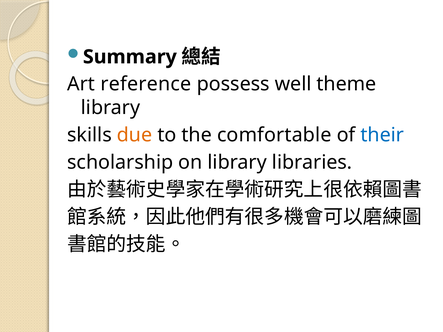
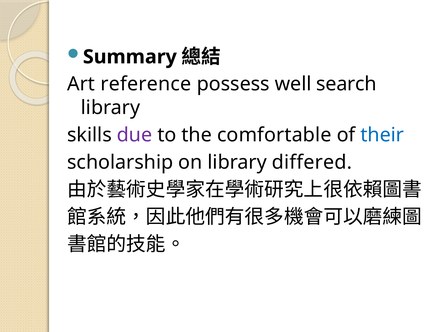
theme: theme -> search
due colour: orange -> purple
libraries: libraries -> differed
